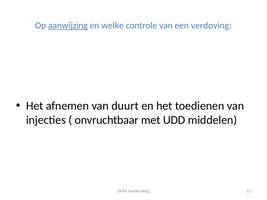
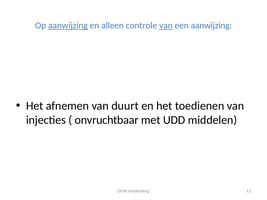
welke: welke -> alleen
van at (166, 26) underline: none -> present
een verdoving: verdoving -> aanwijzing
